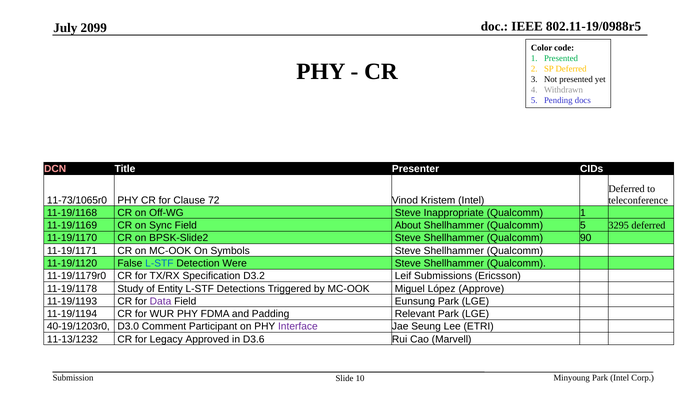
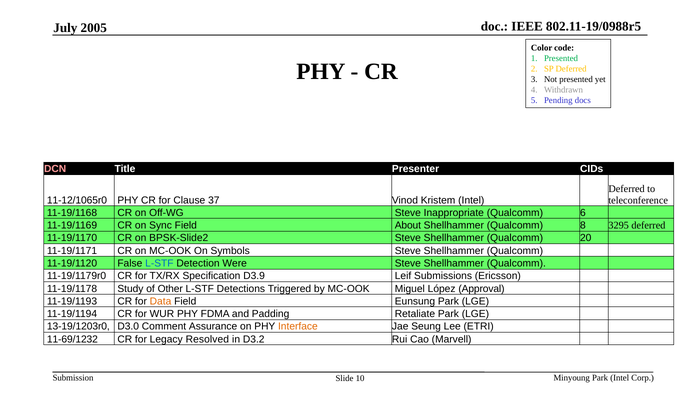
2099: 2099 -> 2005
11-73/1065r0: 11-73/1065r0 -> 11-12/1065r0
72: 72 -> 37
Qualcomm 1: 1 -> 6
Qualcomm 5: 5 -> 8
90: 90 -> 20
D3.2: D3.2 -> D3.9
Entity: Entity -> Other
Approve: Approve -> Approval
Data colour: purple -> orange
Relevant: Relevant -> Retaliate
40-19/1203r0: 40-19/1203r0 -> 13-19/1203r0
Participant: Participant -> Assurance
Interface colour: purple -> orange
11-13/1232: 11-13/1232 -> 11-69/1232
Approved: Approved -> Resolved
D3.6: D3.6 -> D3.2
